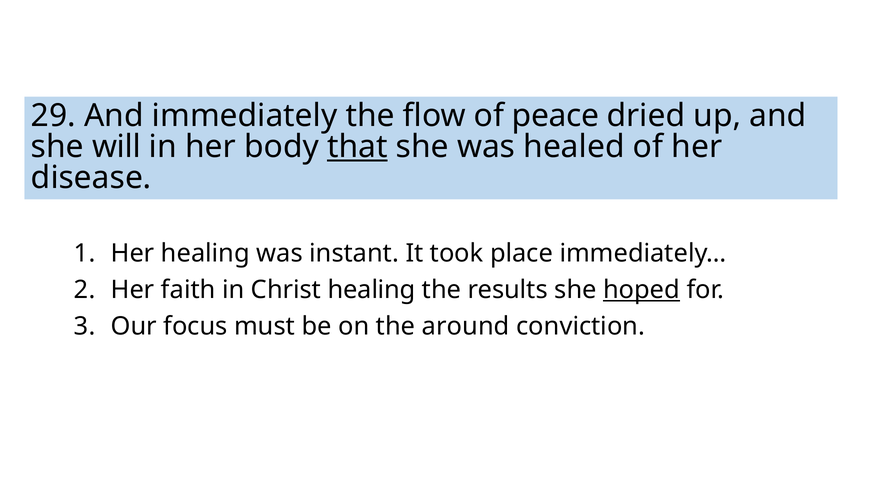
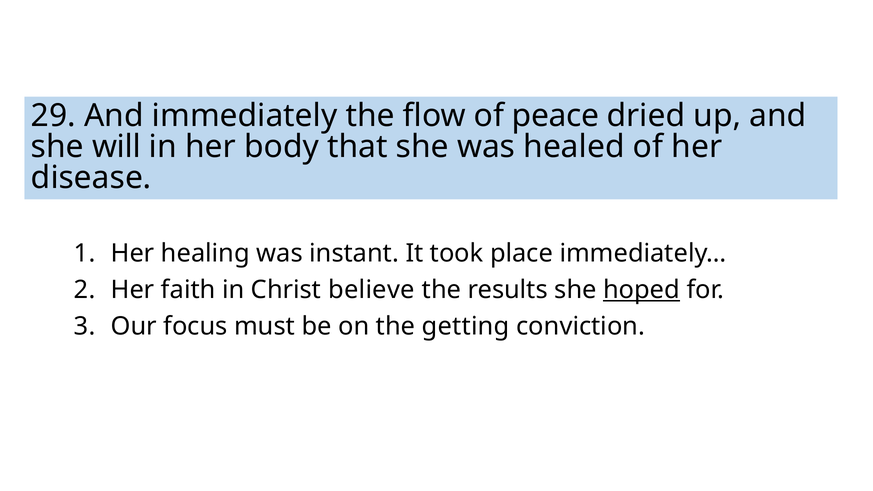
that underline: present -> none
Christ healing: healing -> believe
around: around -> getting
